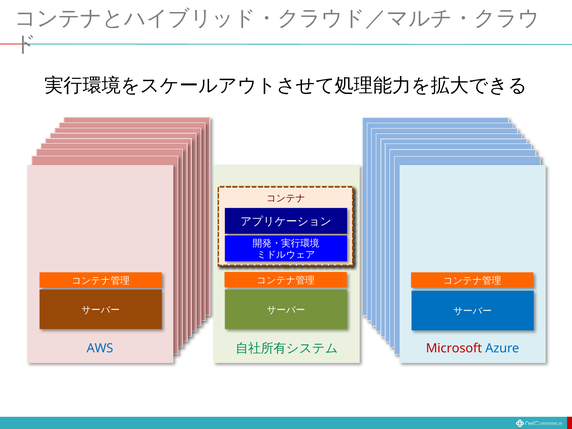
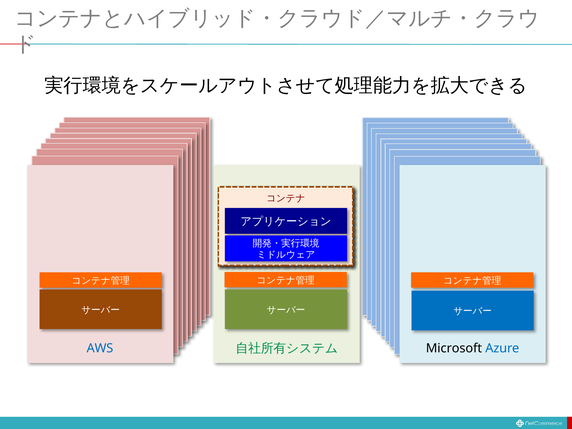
Microsoft colour: red -> black
